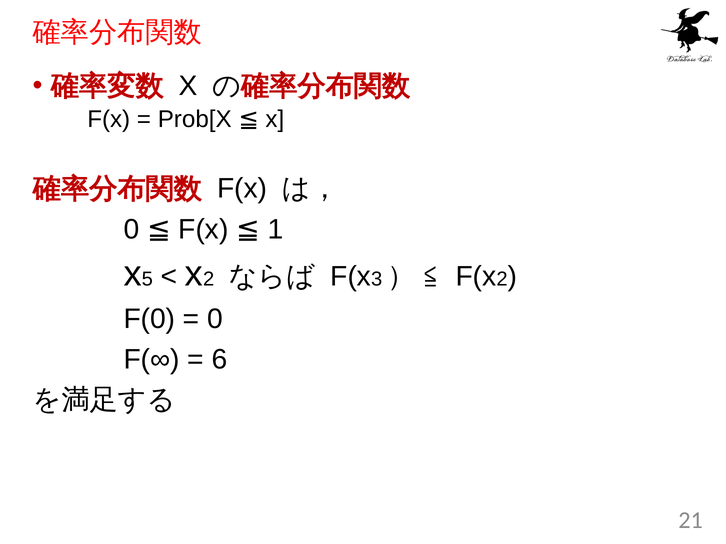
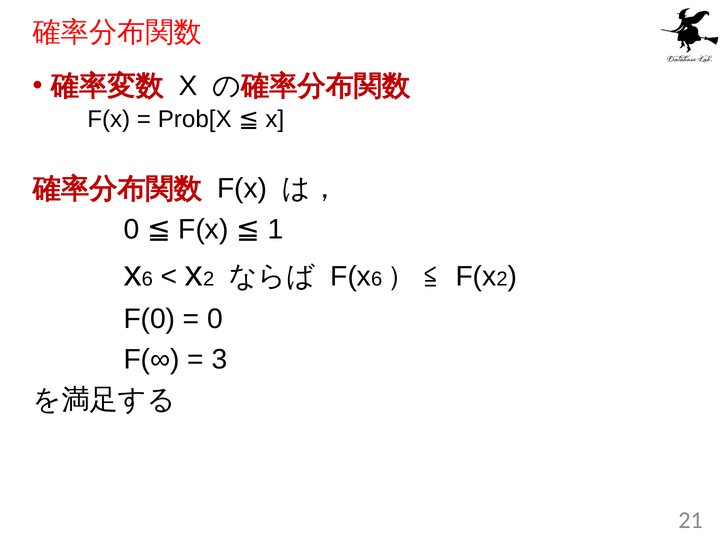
x 5: 5 -> 6
F(x 3: 3 -> 6
6: 6 -> 3
